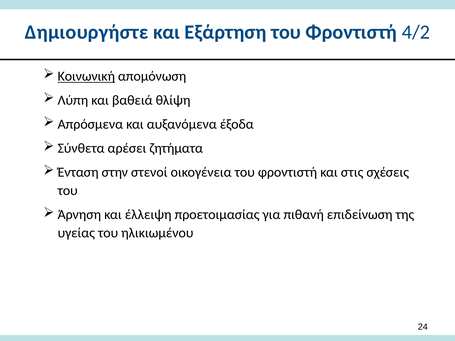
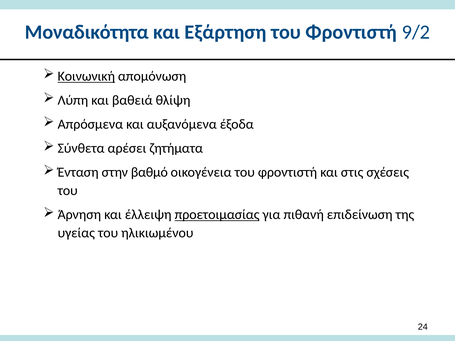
Δημιουργήστε: Δημιουργήστε -> Μοναδικότητα
4/2: 4/2 -> 9/2
στενοί: στενοί -> βαθμό
προετοιμασίας underline: none -> present
